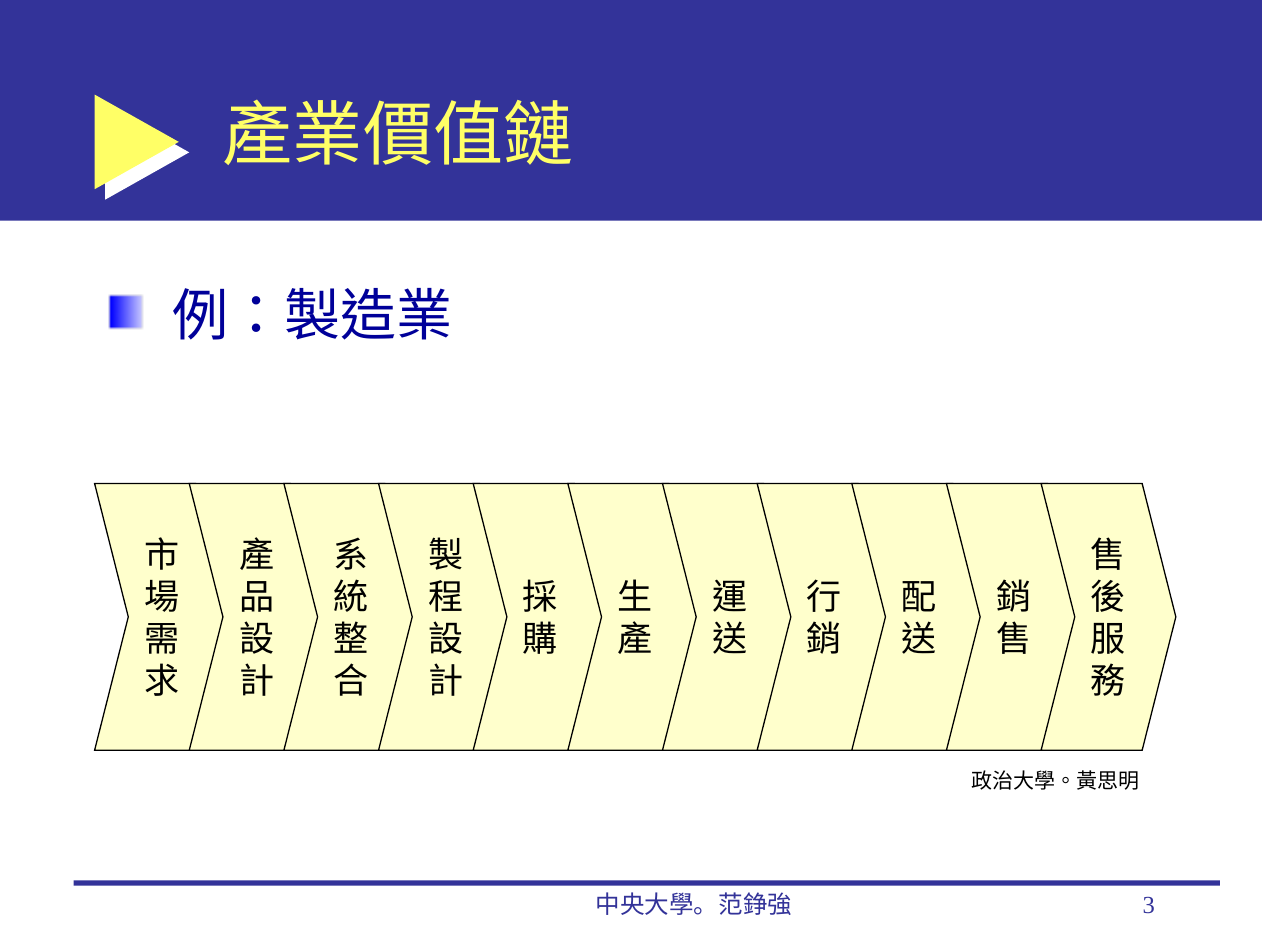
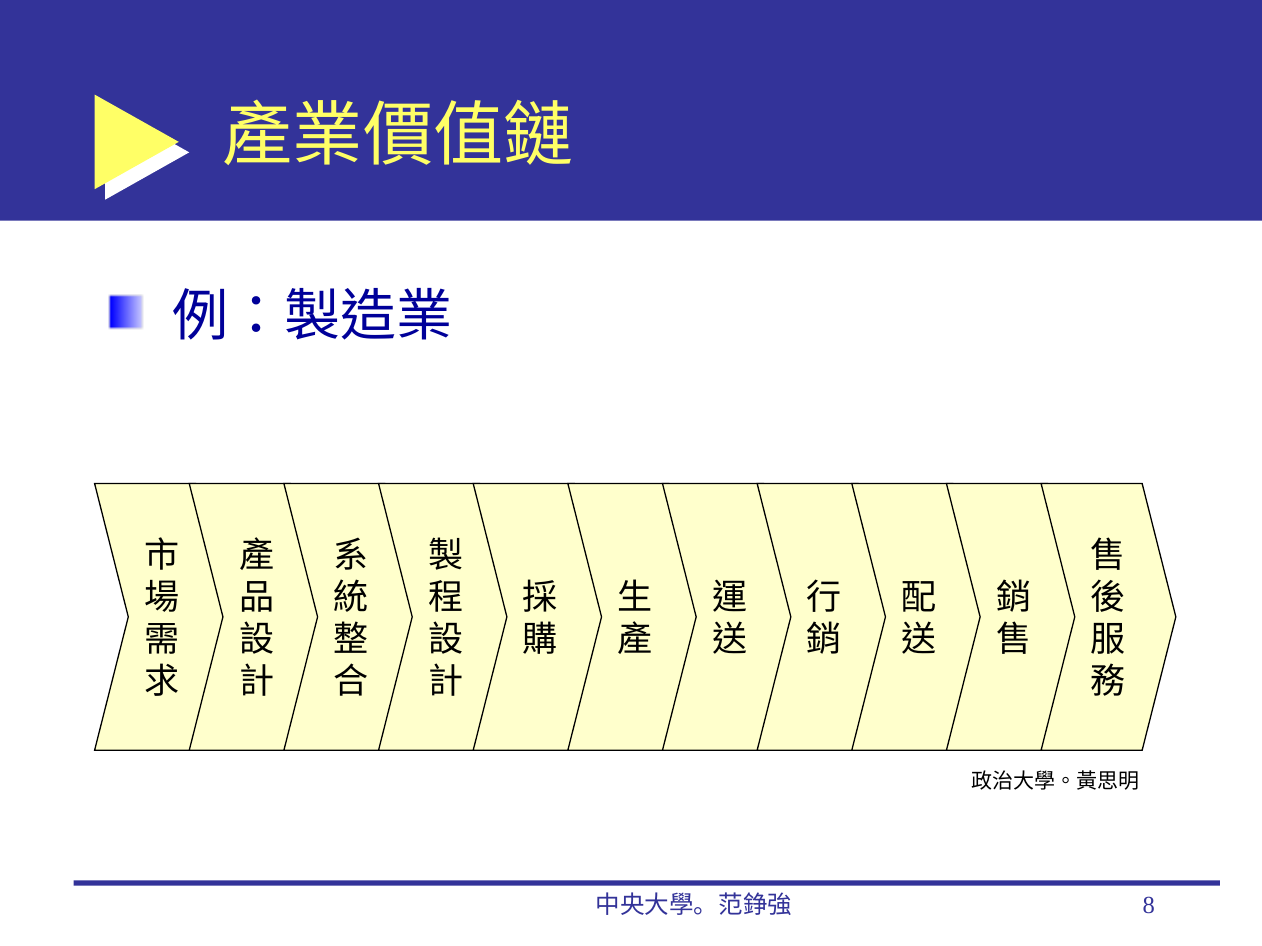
3: 3 -> 8
